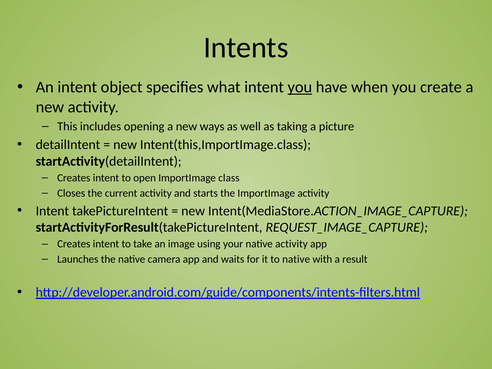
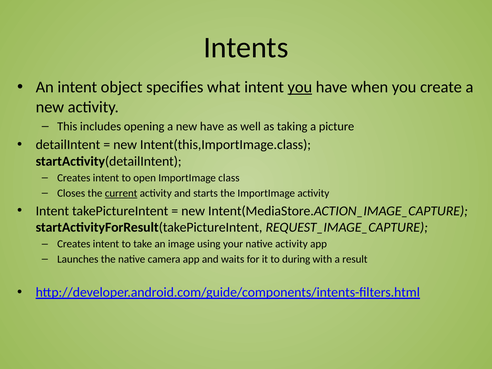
new ways: ways -> have
current underline: none -> present
to native: native -> during
